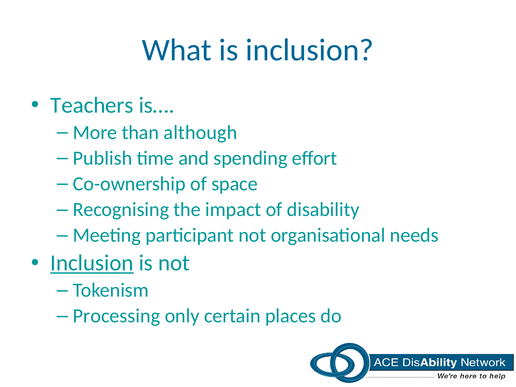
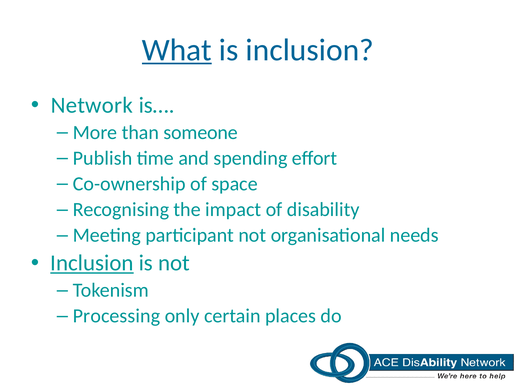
What underline: none -> present
Teachers: Teachers -> Network
although: although -> someone
